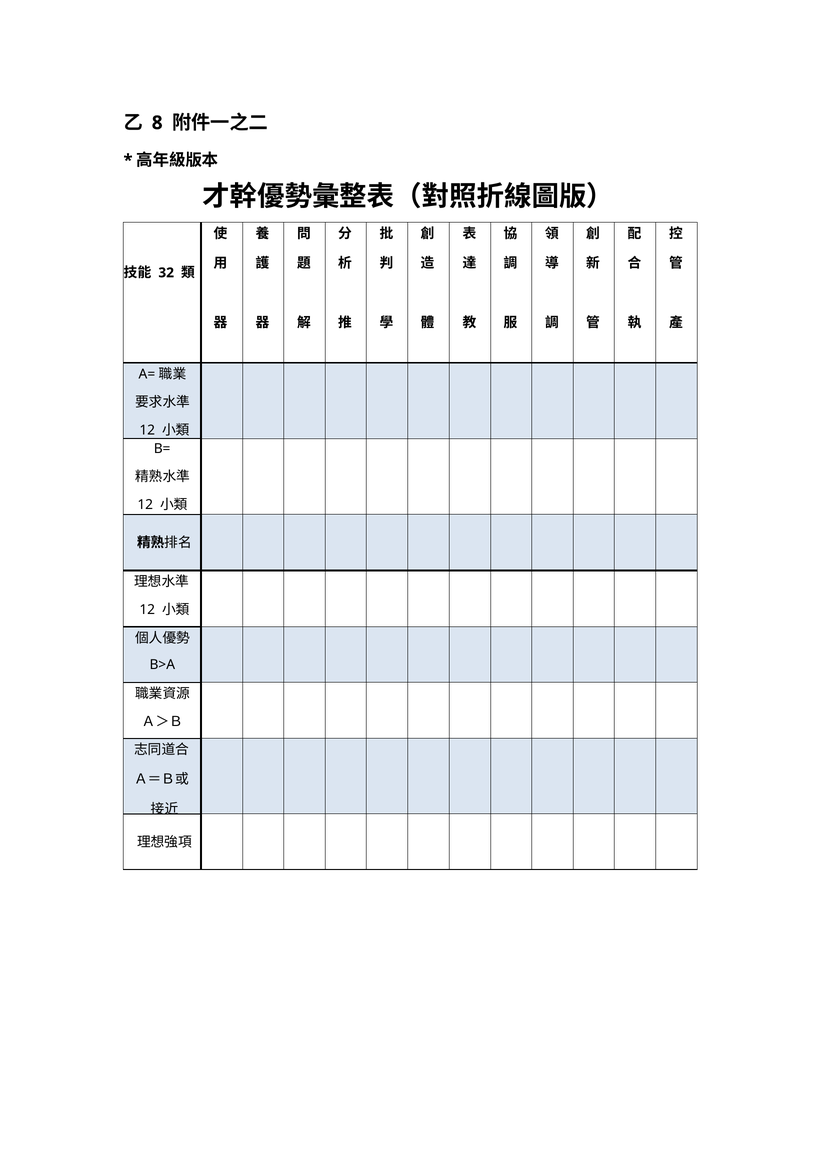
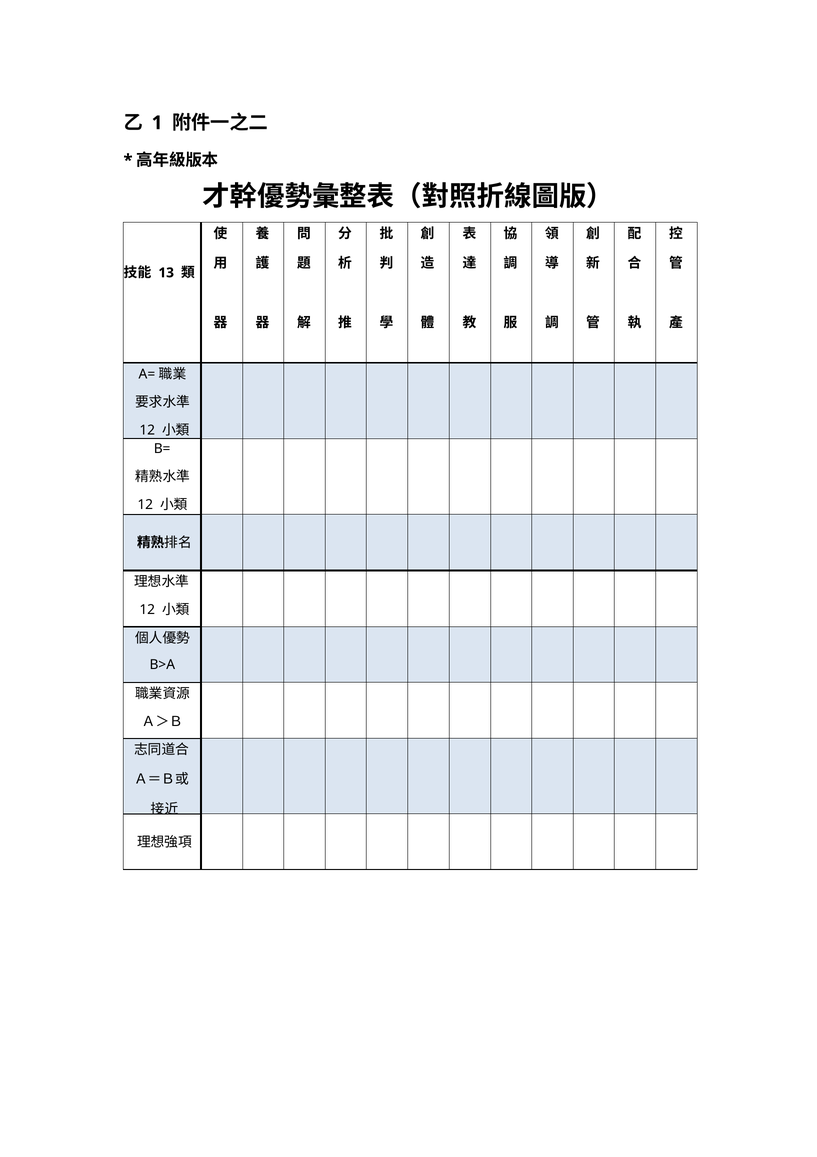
8: 8 -> 1
32: 32 -> 13
